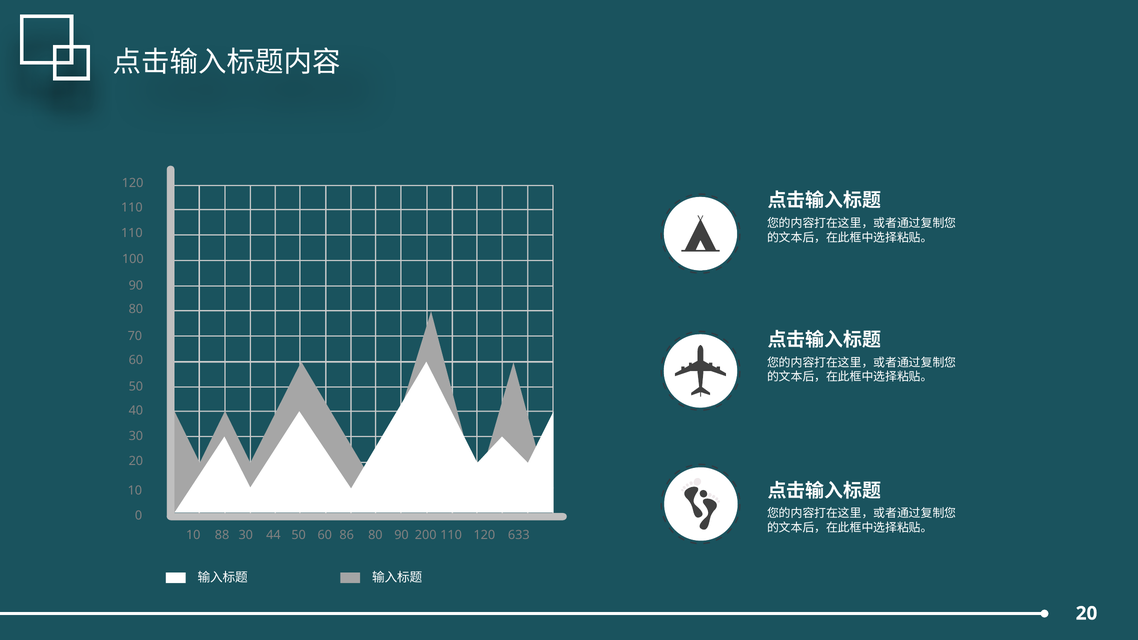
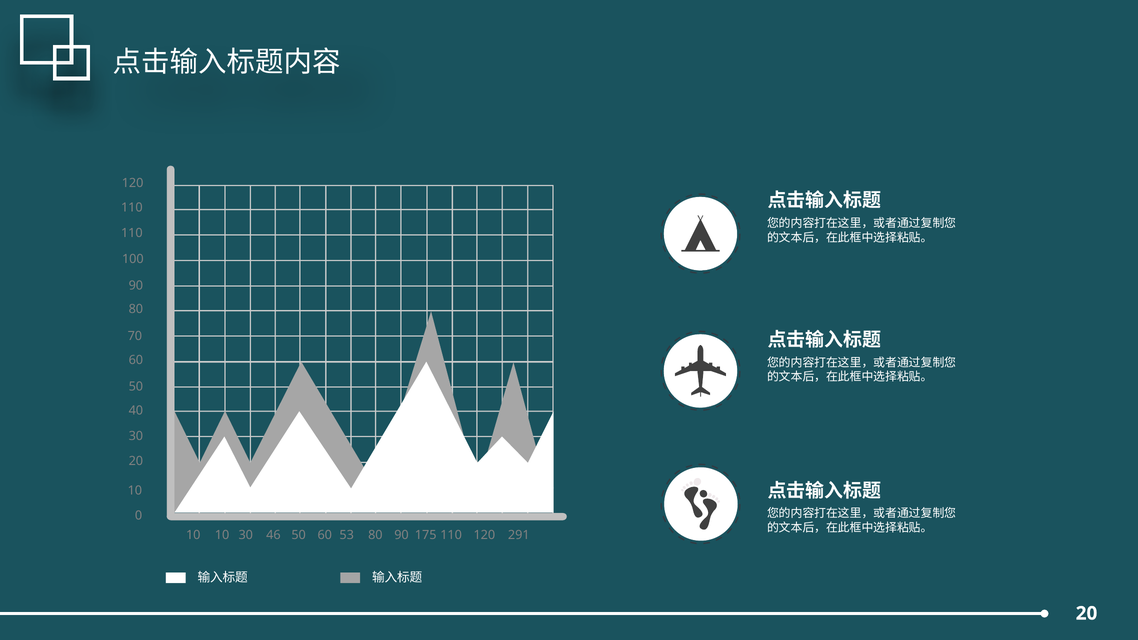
10 88: 88 -> 10
44: 44 -> 46
86: 86 -> 53
200: 200 -> 175
633: 633 -> 291
